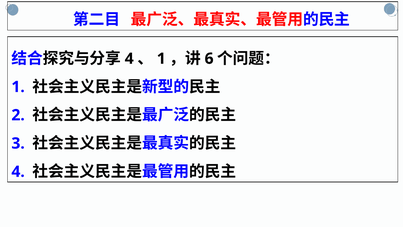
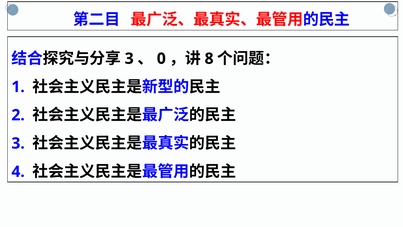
4 at (129, 59): 4 -> 3
1 at (161, 59): 1 -> 0
6: 6 -> 8
